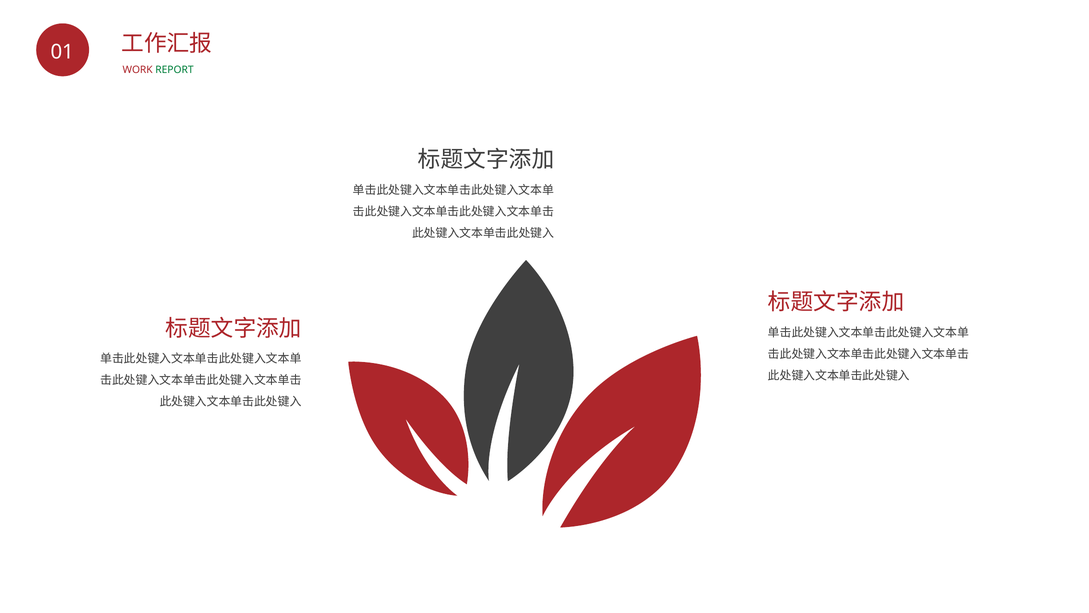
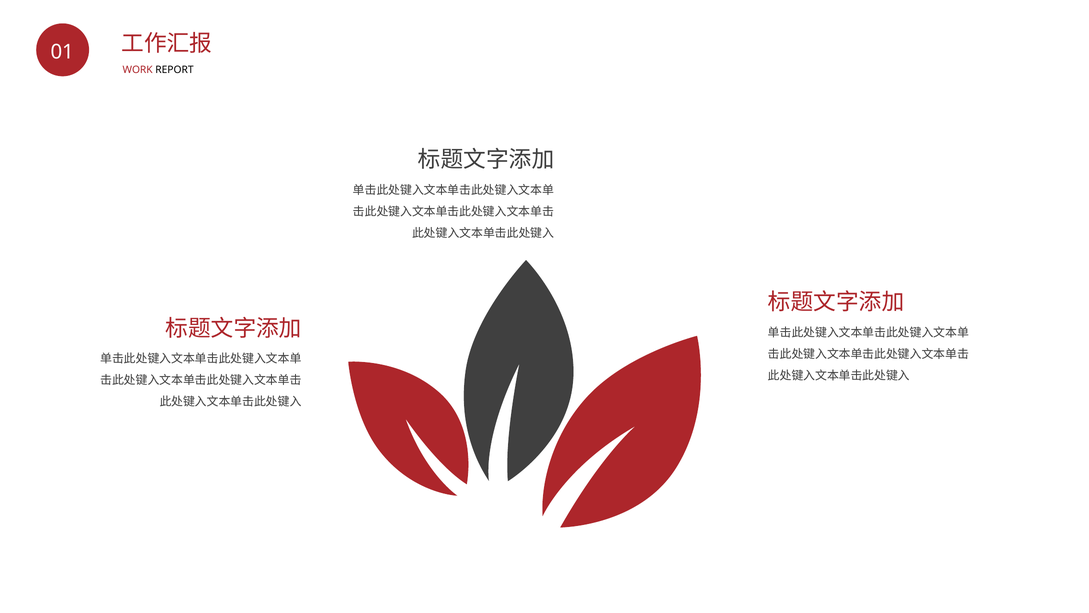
REPORT colour: green -> black
